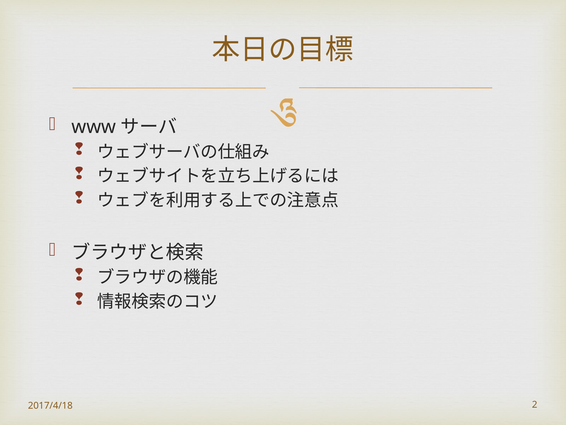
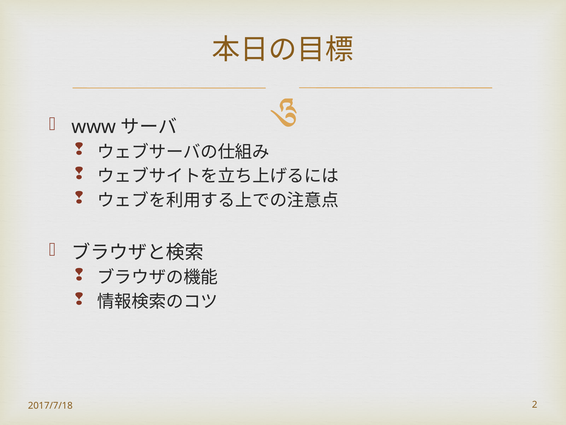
2017/4/18: 2017/4/18 -> 2017/7/18
